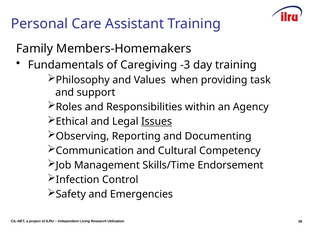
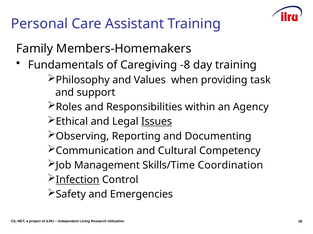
-3: -3 -> -8
Endorsement: Endorsement -> Coordination
Infection underline: none -> present
